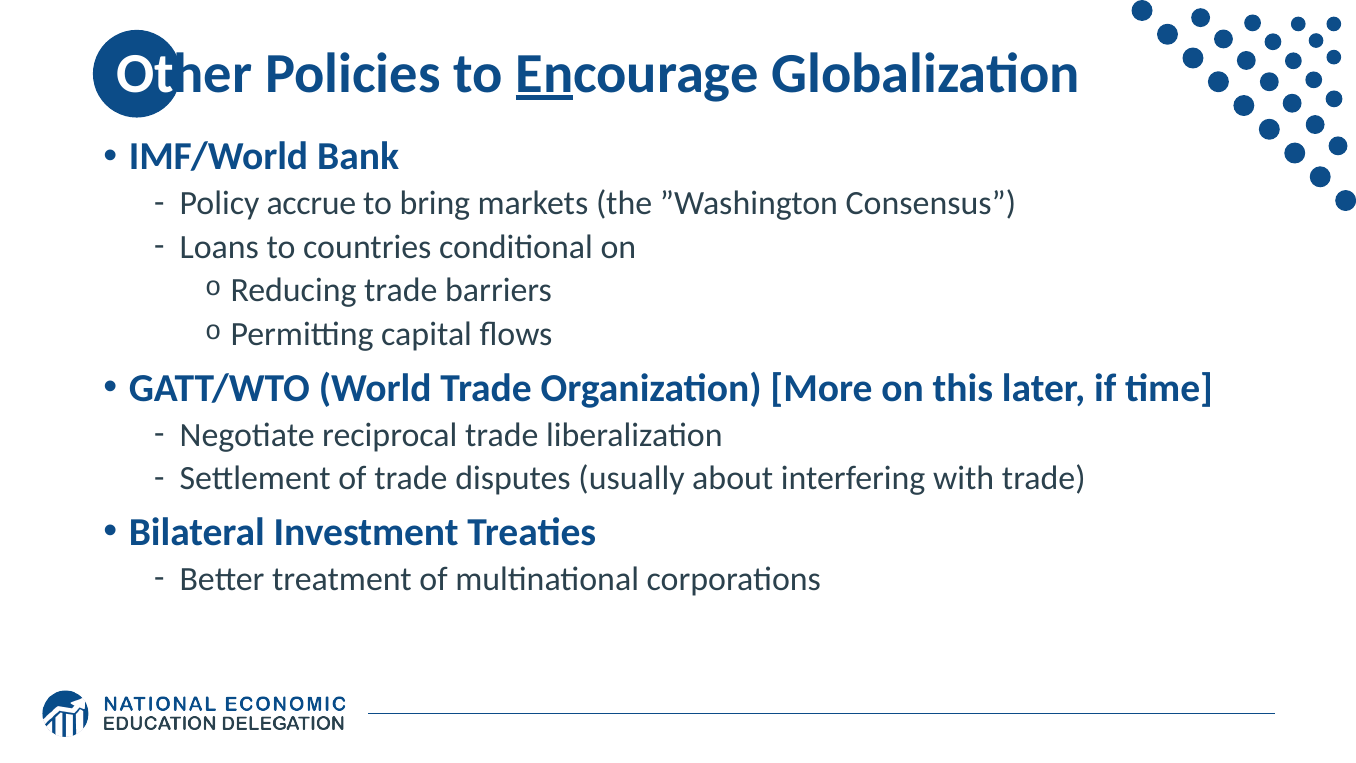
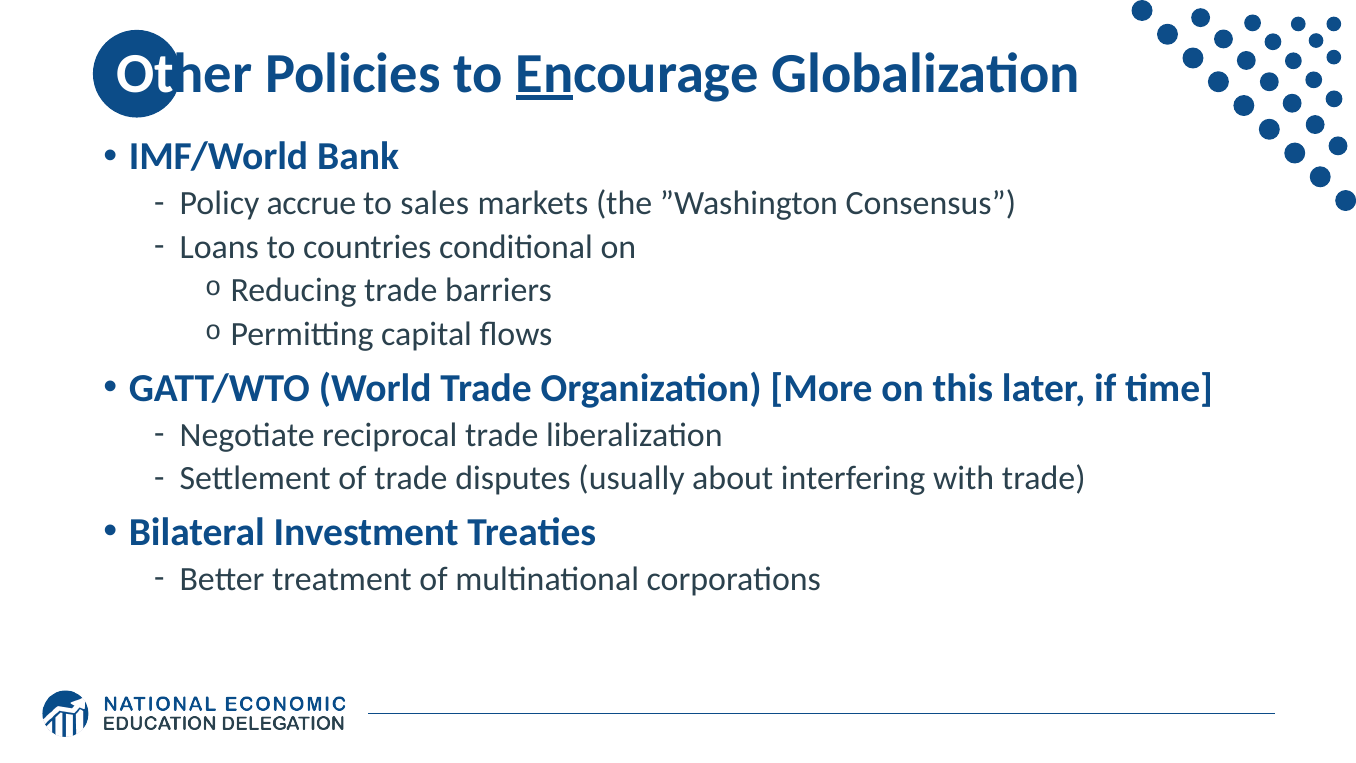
bring: bring -> sales
